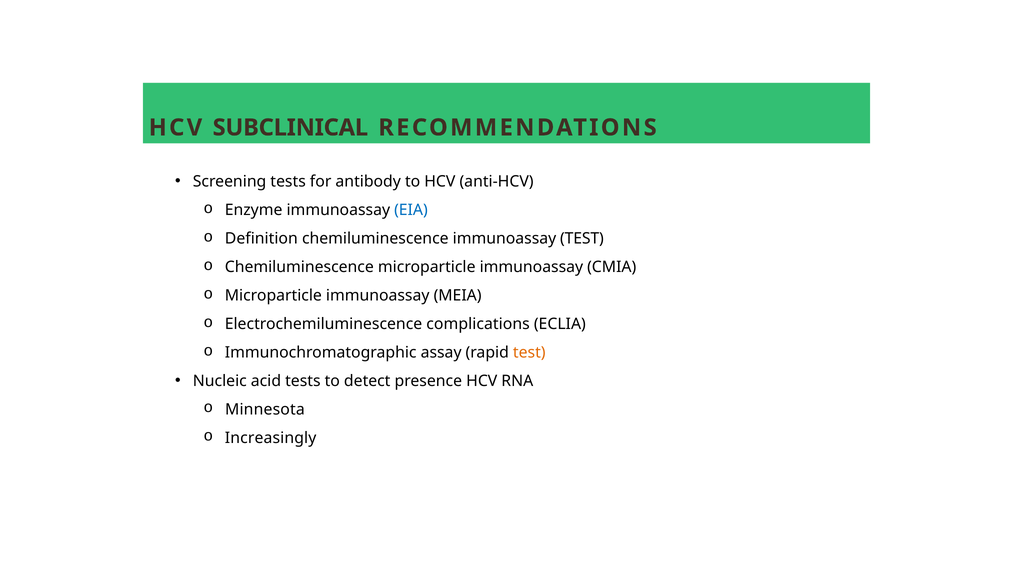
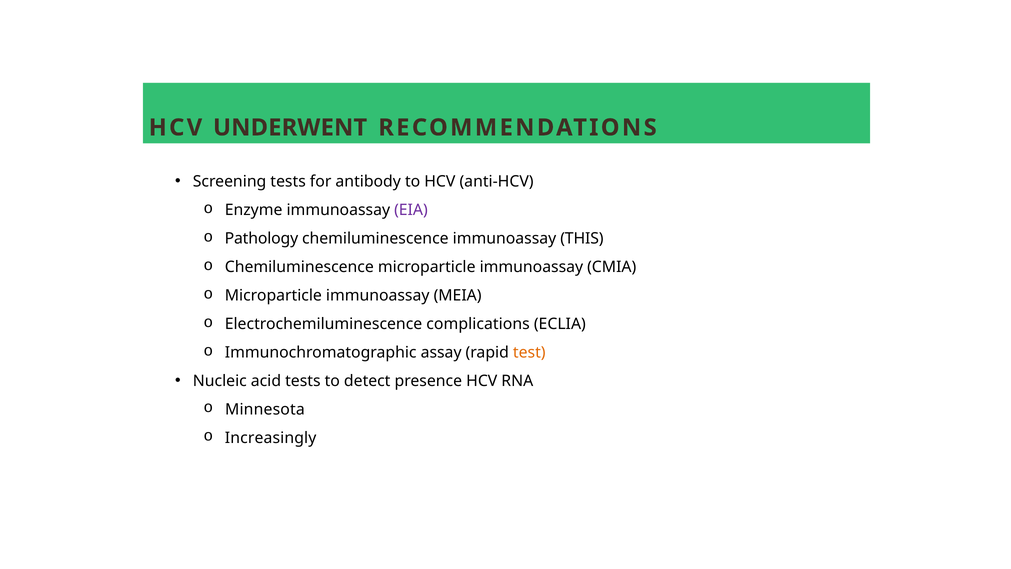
SUBCLINICAL: SUBCLINICAL -> UNDERWENT
EIA colour: blue -> purple
Definition: Definition -> Pathology
immunoassay TEST: TEST -> THIS
